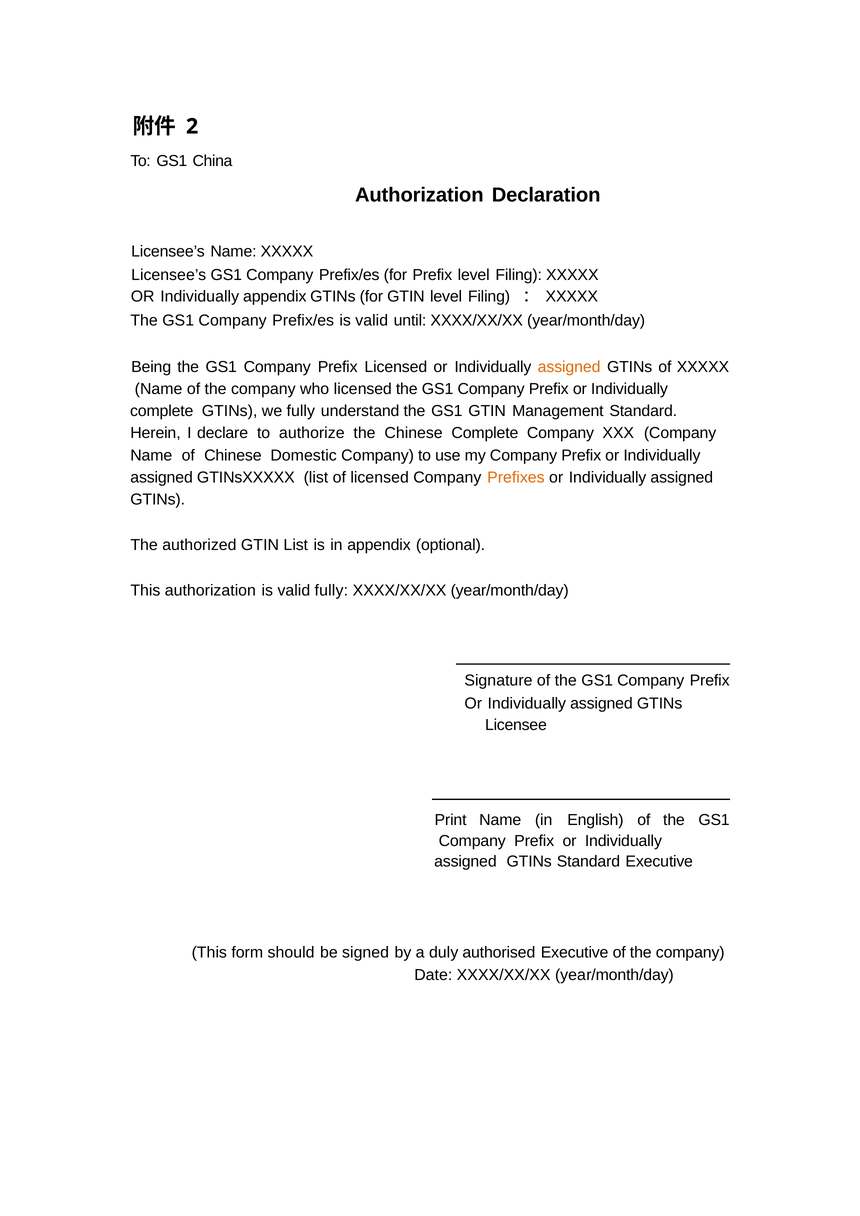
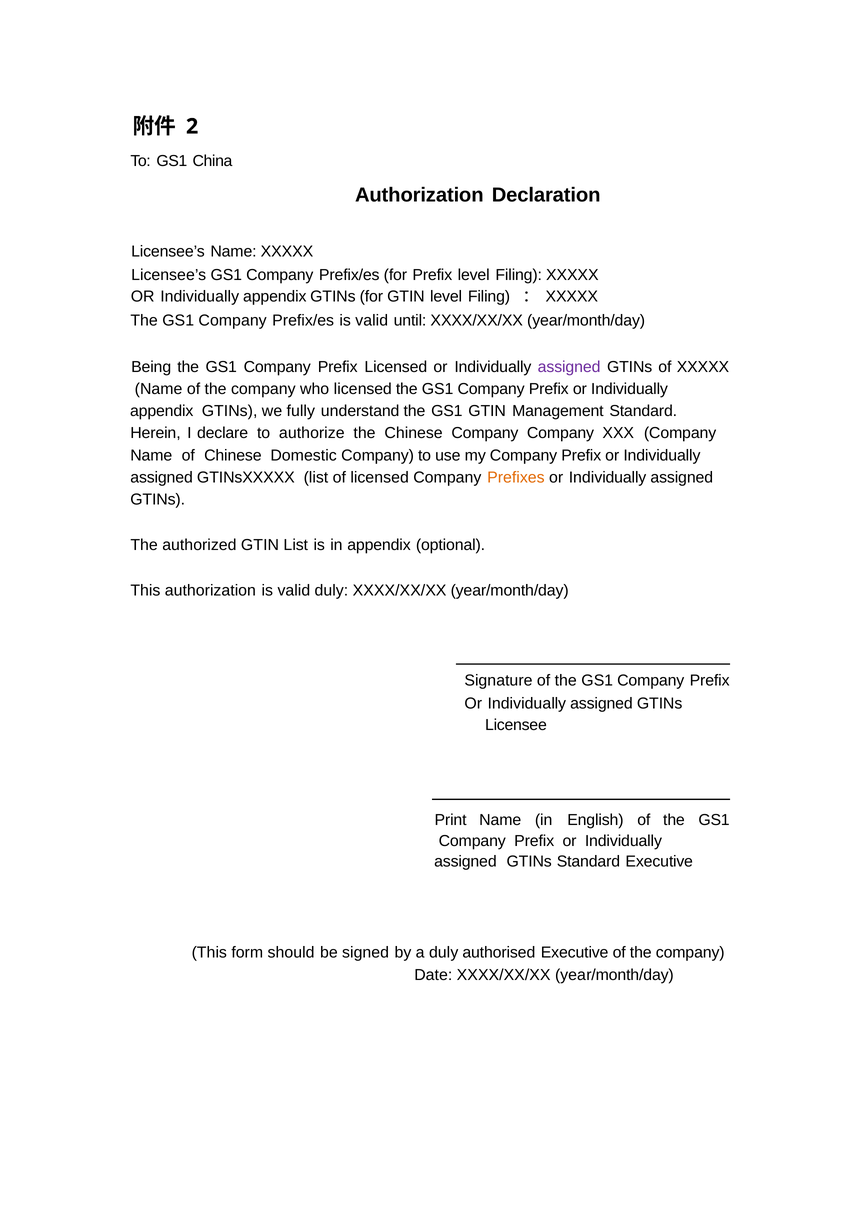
assigned at (569, 367) colour: orange -> purple
complete at (162, 411): complete -> appendix
Chinese Complete: Complete -> Company
valid fully: fully -> duly
